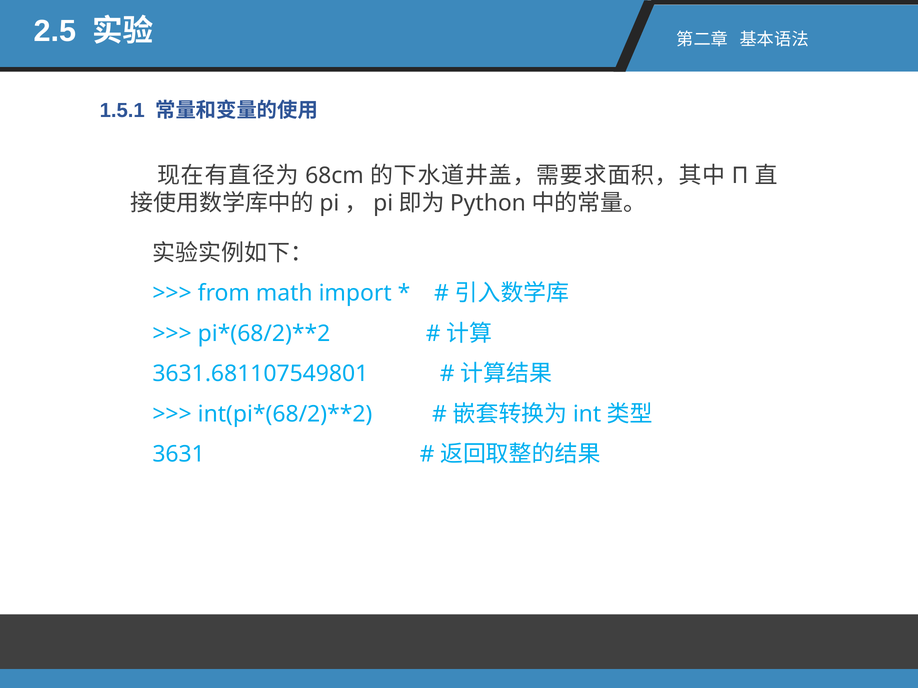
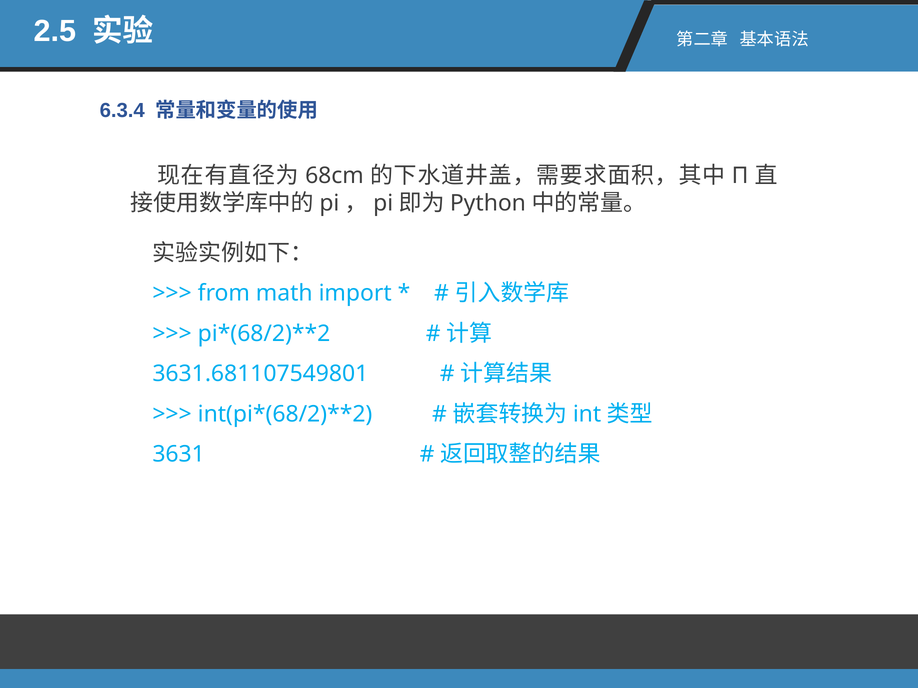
1.5.1: 1.5.1 -> 6.3.4
